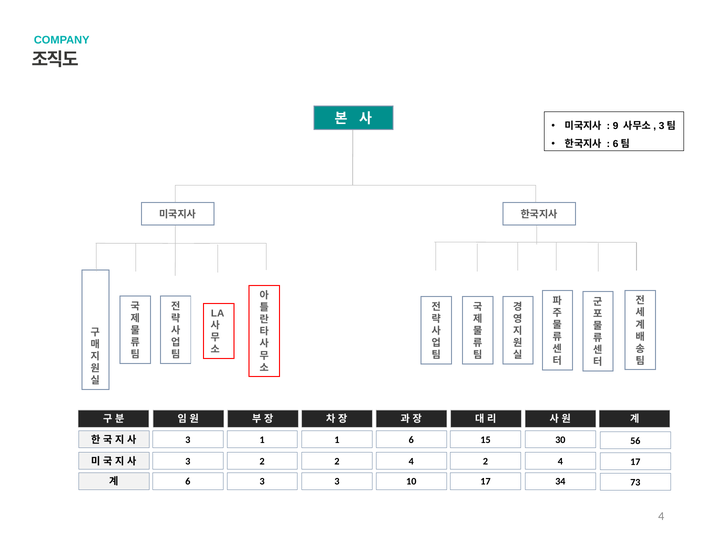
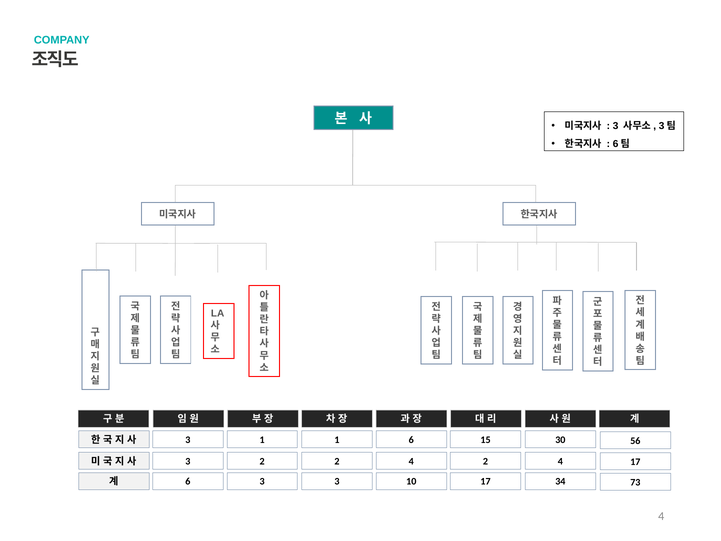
9 at (616, 126): 9 -> 3
